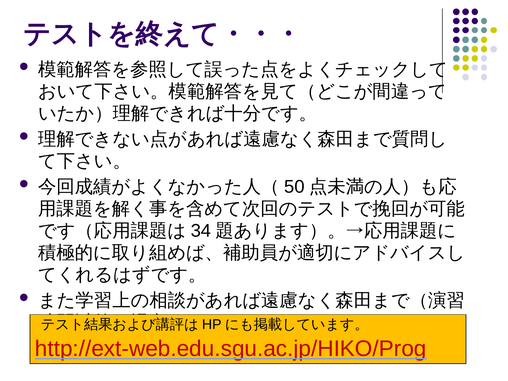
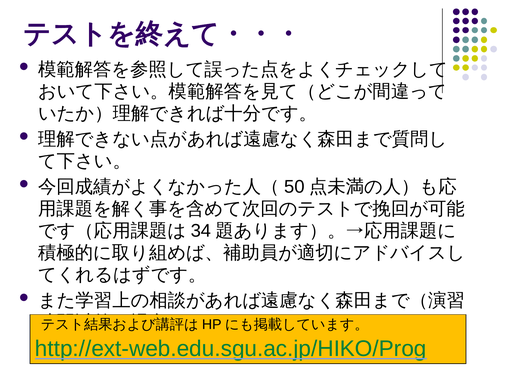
http://ext-web.edu.sgu.ac.jp/HIKO/Prog colour: red -> green
